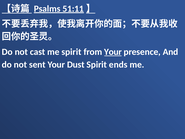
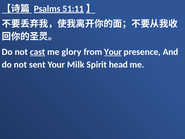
cast underline: none -> present
me spirit: spirit -> glory
Dust: Dust -> Milk
ends: ends -> head
